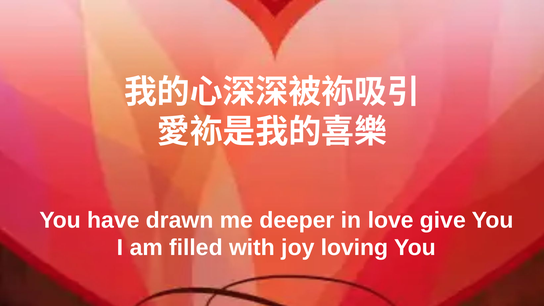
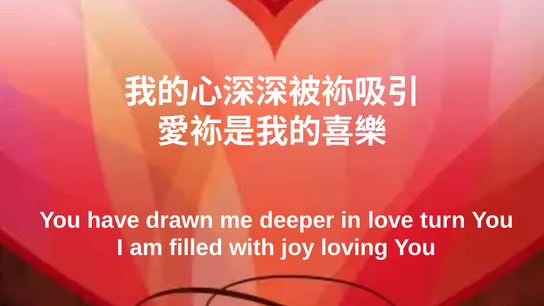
give: give -> turn
